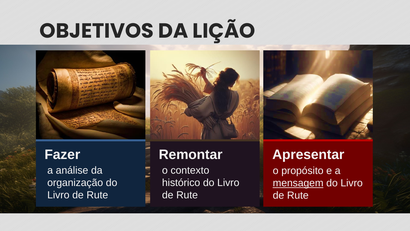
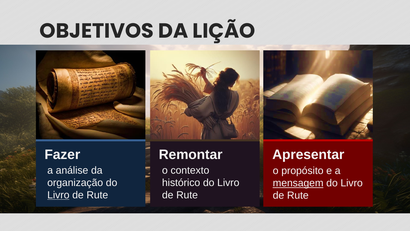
Livro at (58, 195) underline: none -> present
